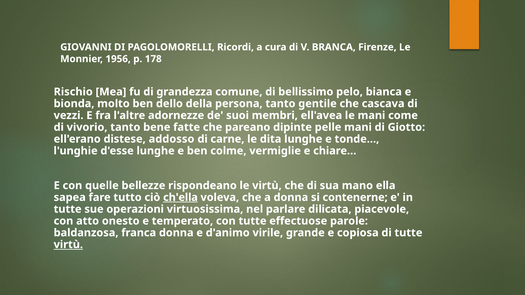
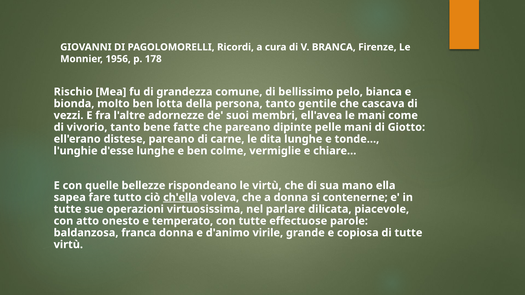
dello: dello -> lotta
distese addosso: addosso -> pareano
virtù at (68, 245) underline: present -> none
